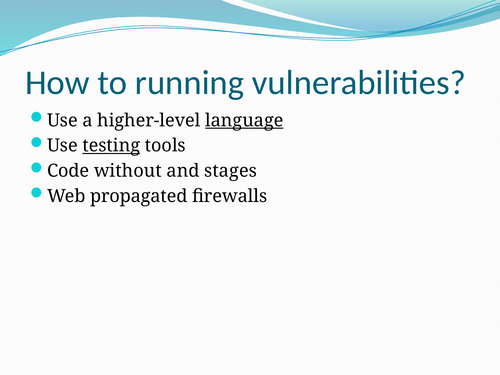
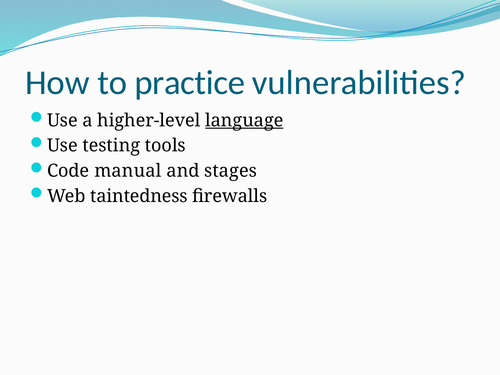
running: running -> practice
testing underline: present -> none
without: without -> manual
propagated: propagated -> taintedness
